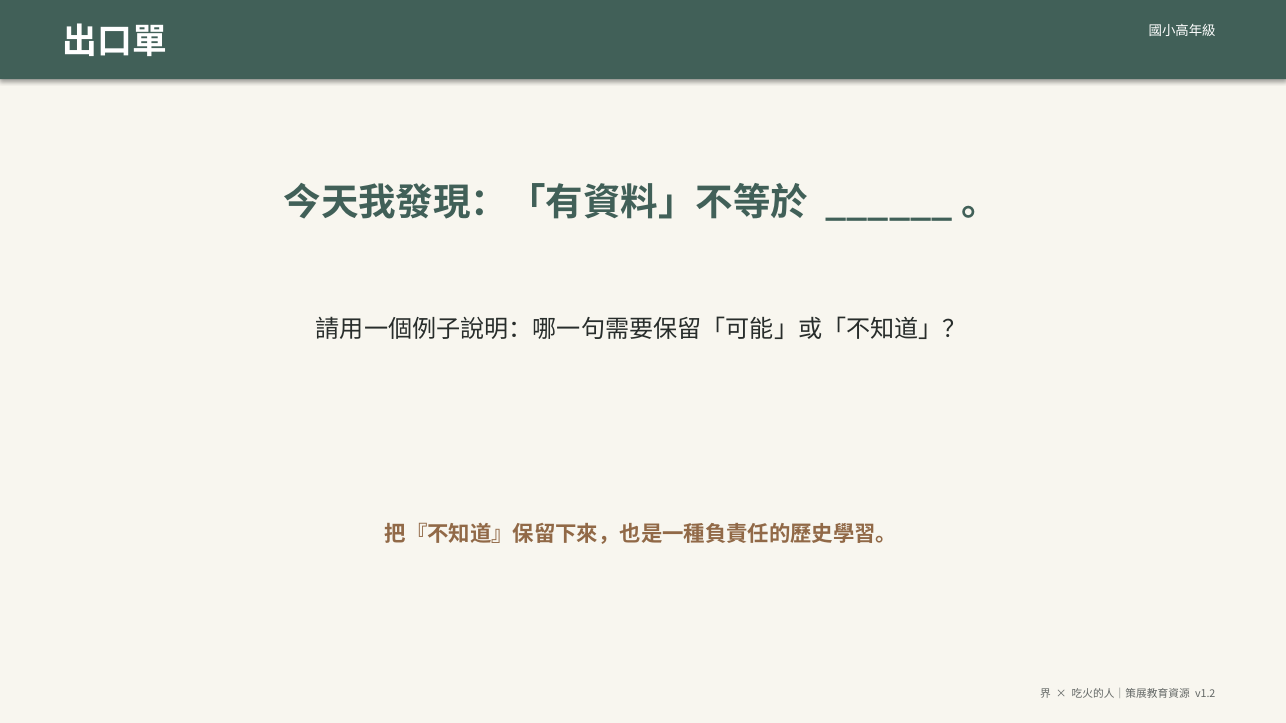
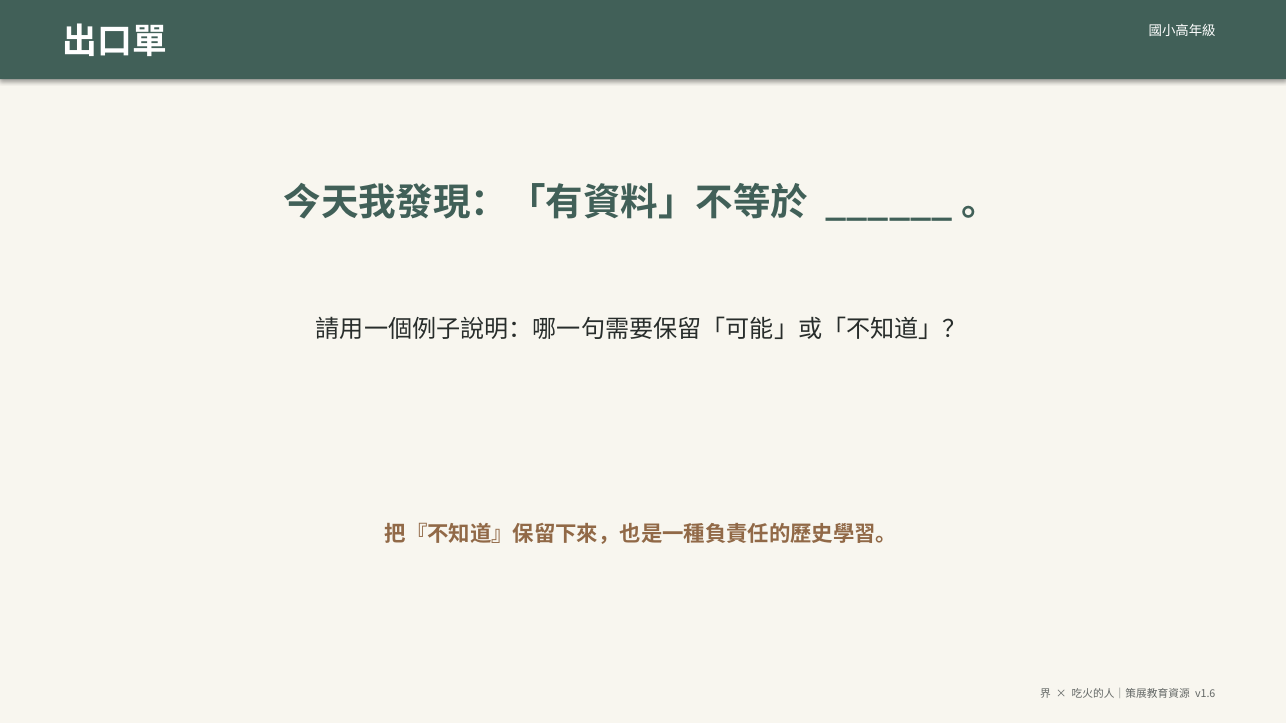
v1.2: v1.2 -> v1.6
